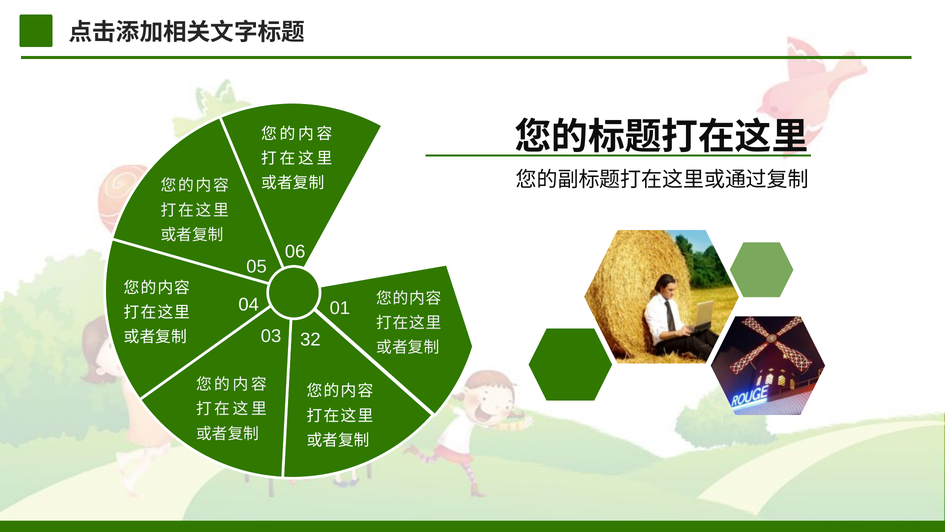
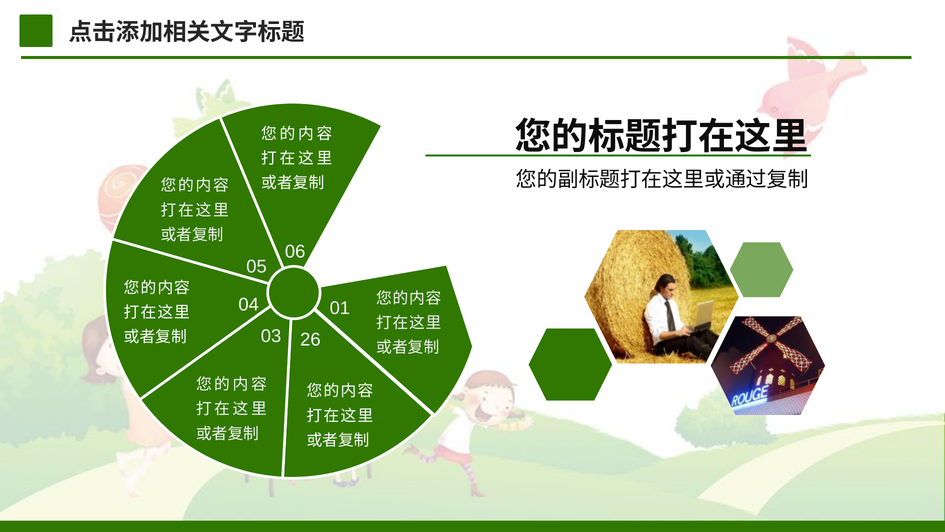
32: 32 -> 26
